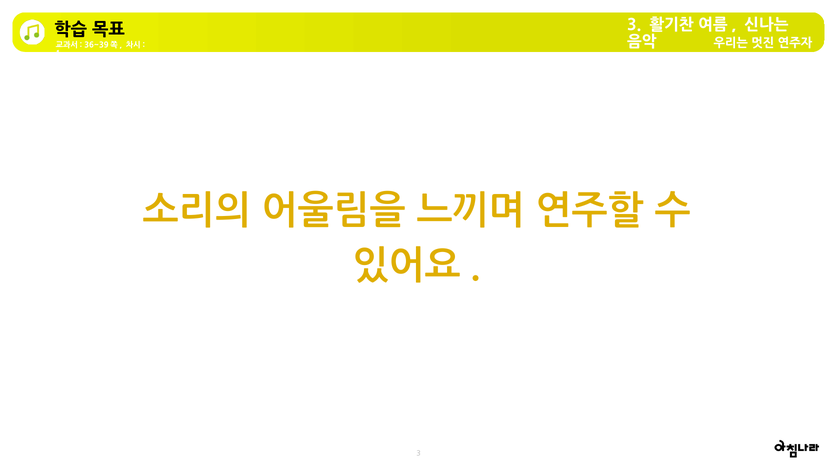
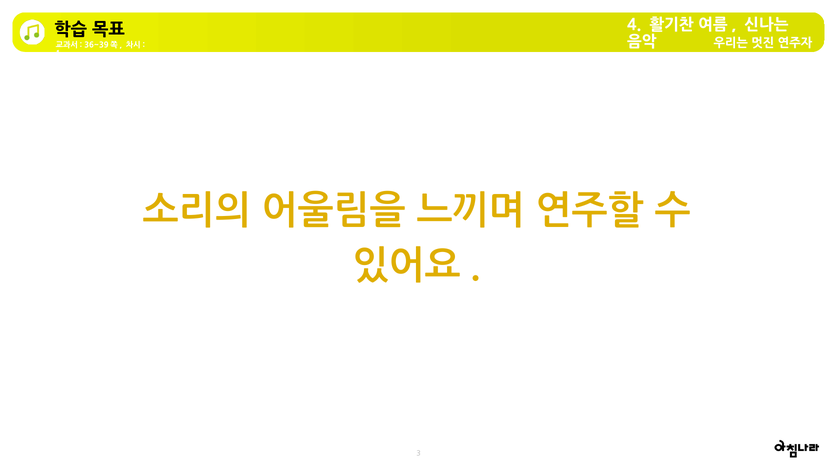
3 at (634, 25): 3 -> 4
